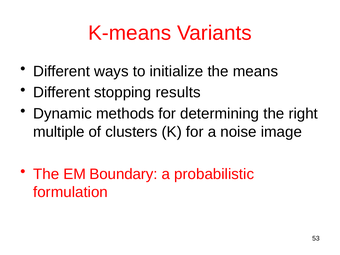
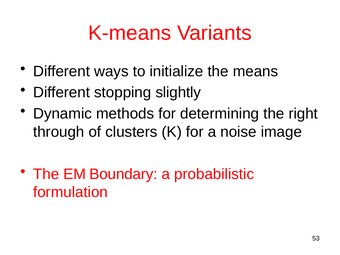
results: results -> slightly
multiple: multiple -> through
